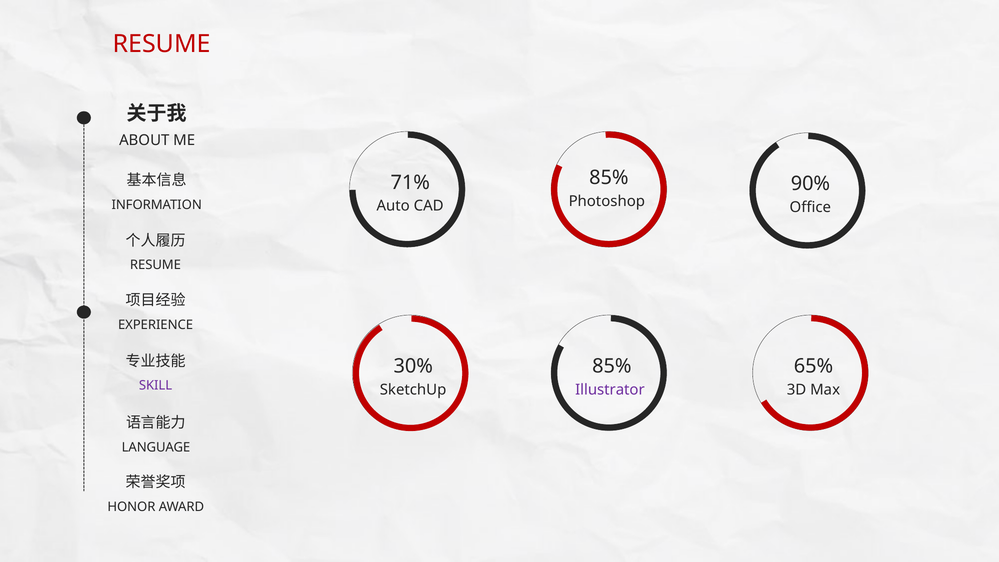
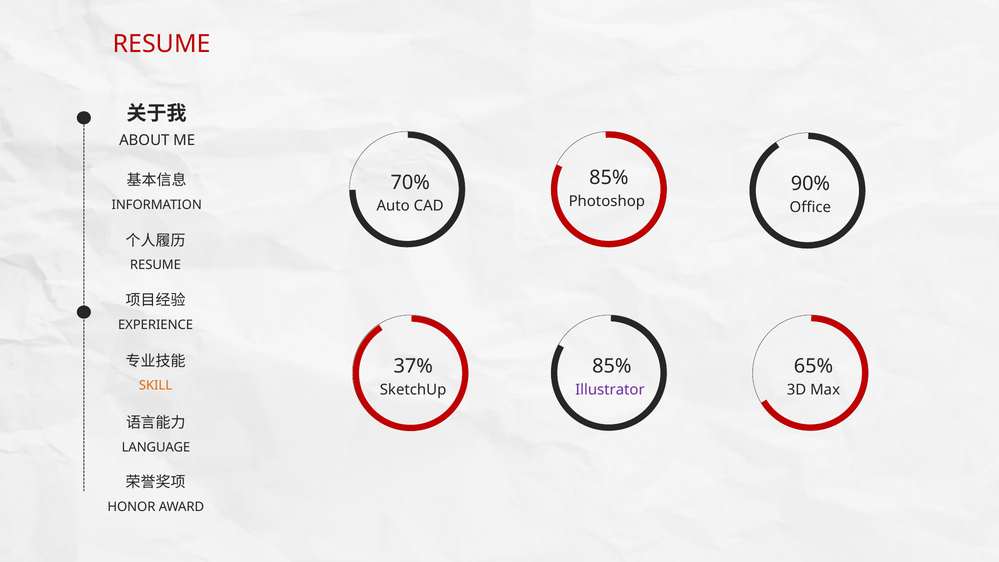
71%: 71% -> 70%
30%: 30% -> 37%
SKILL colour: purple -> orange
